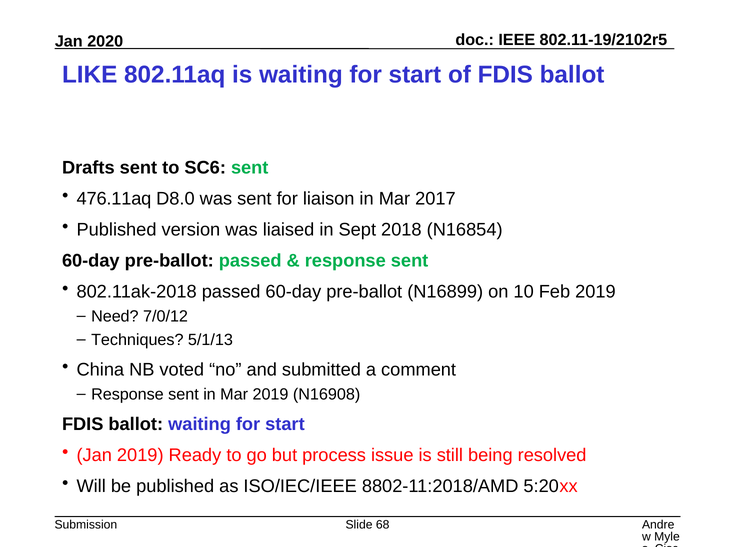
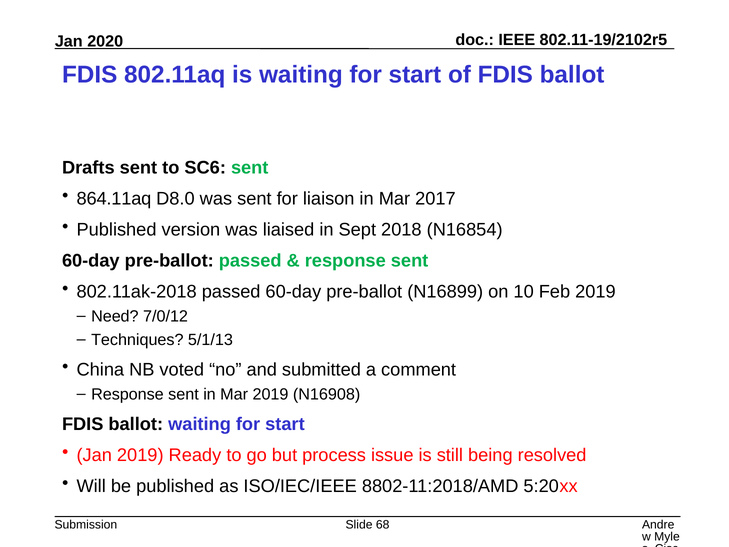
LIKE at (90, 75): LIKE -> FDIS
476.11aq: 476.11aq -> 864.11aq
